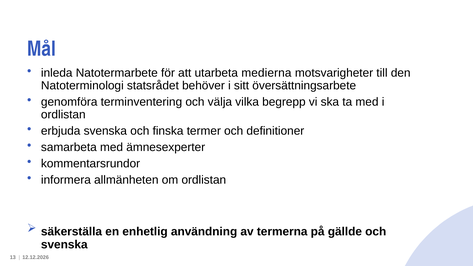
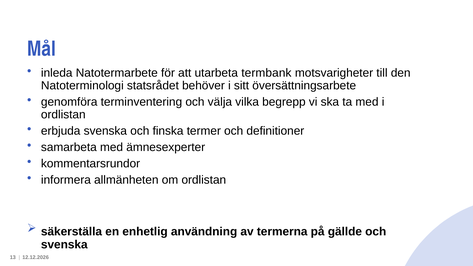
medierna: medierna -> termbank
